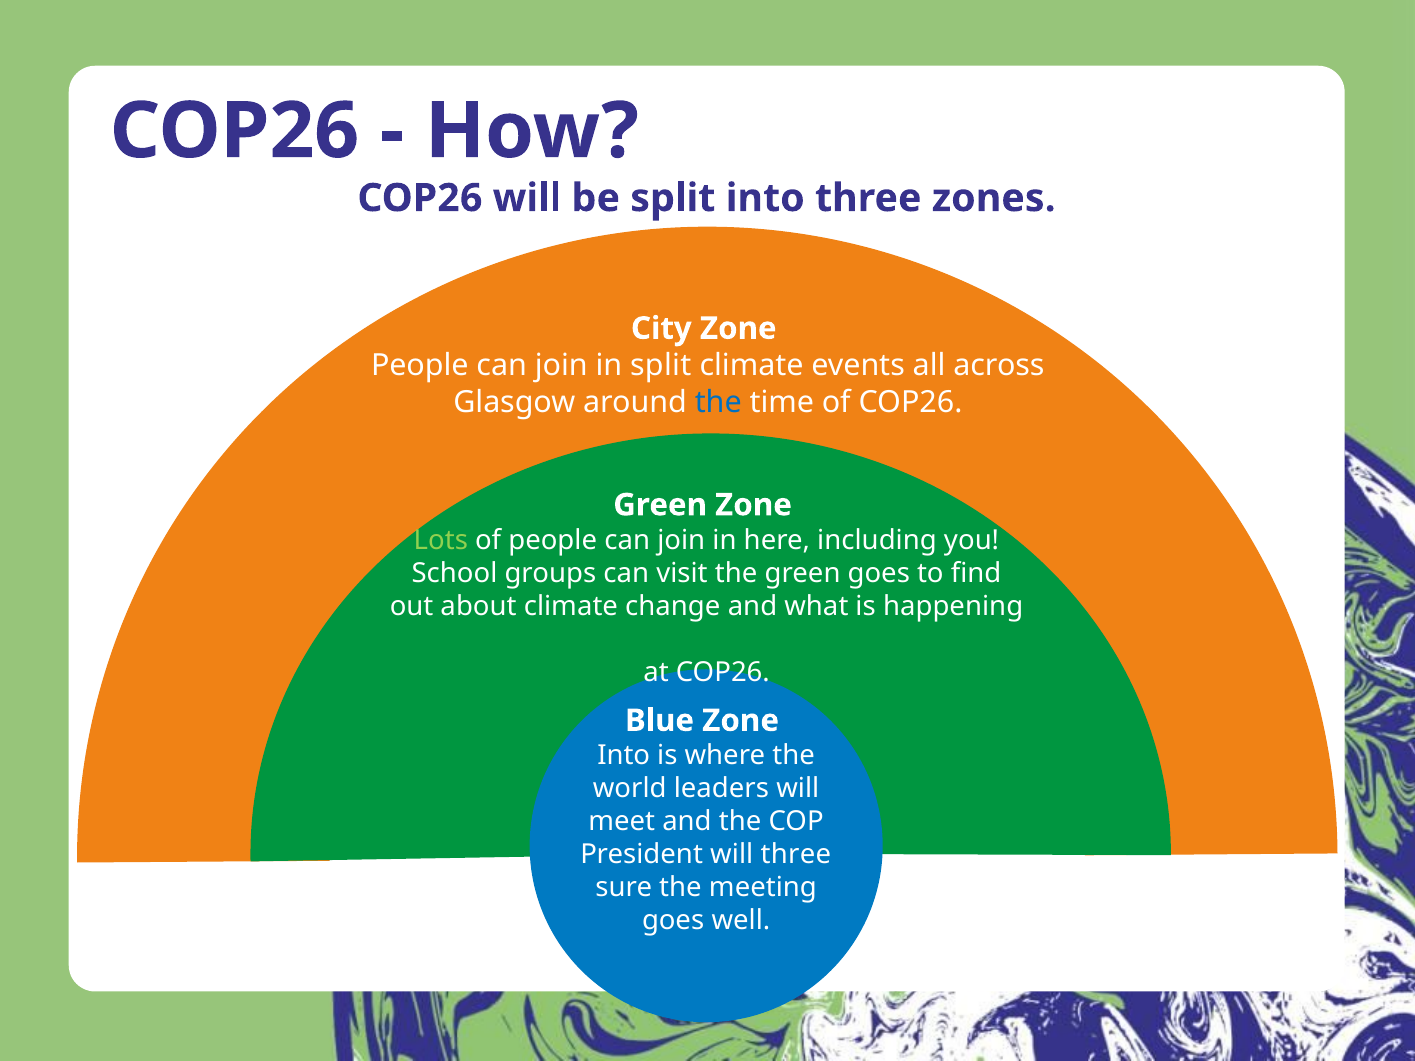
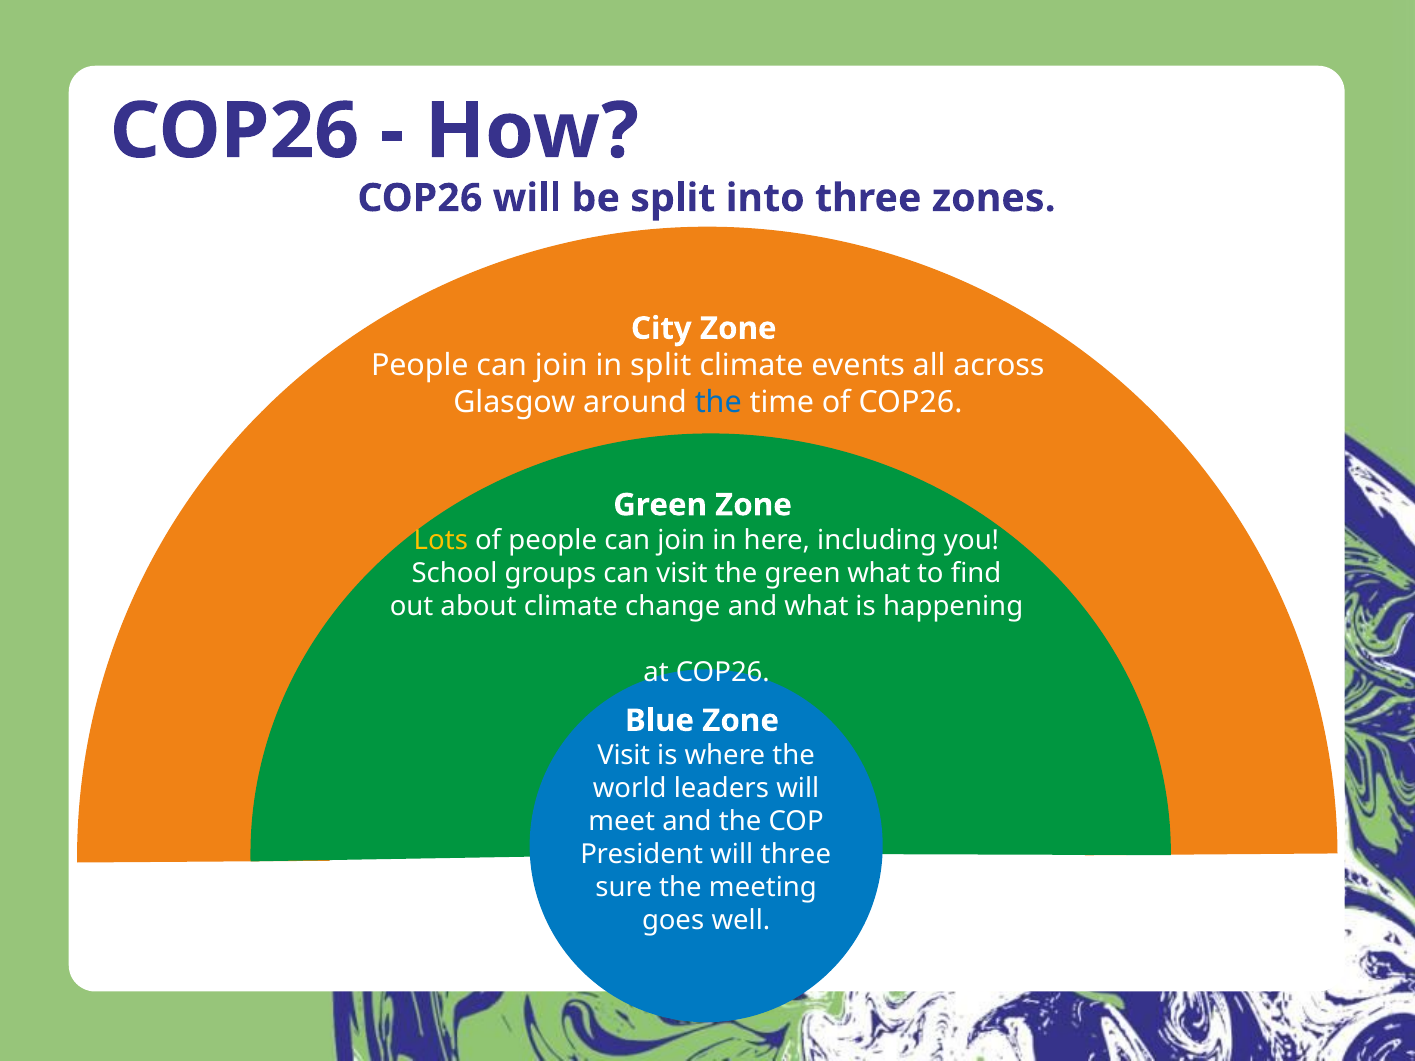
Lots colour: light green -> yellow
green goes: goes -> what
Into at (624, 756): Into -> Visit
